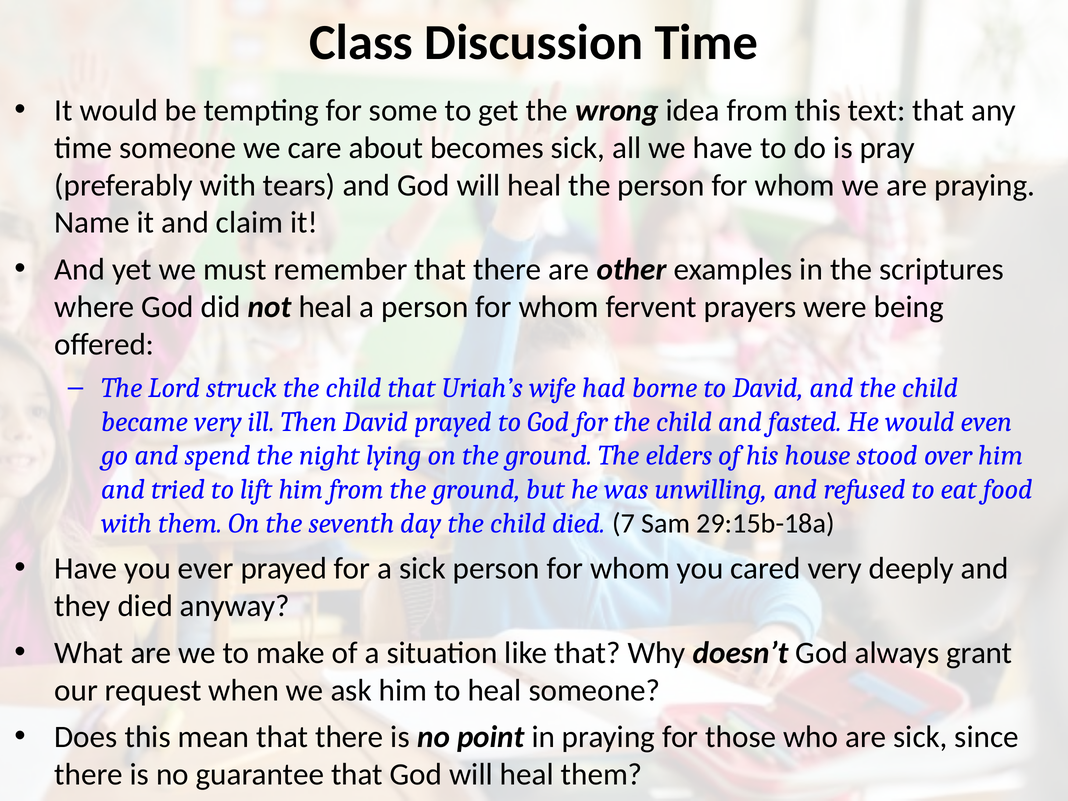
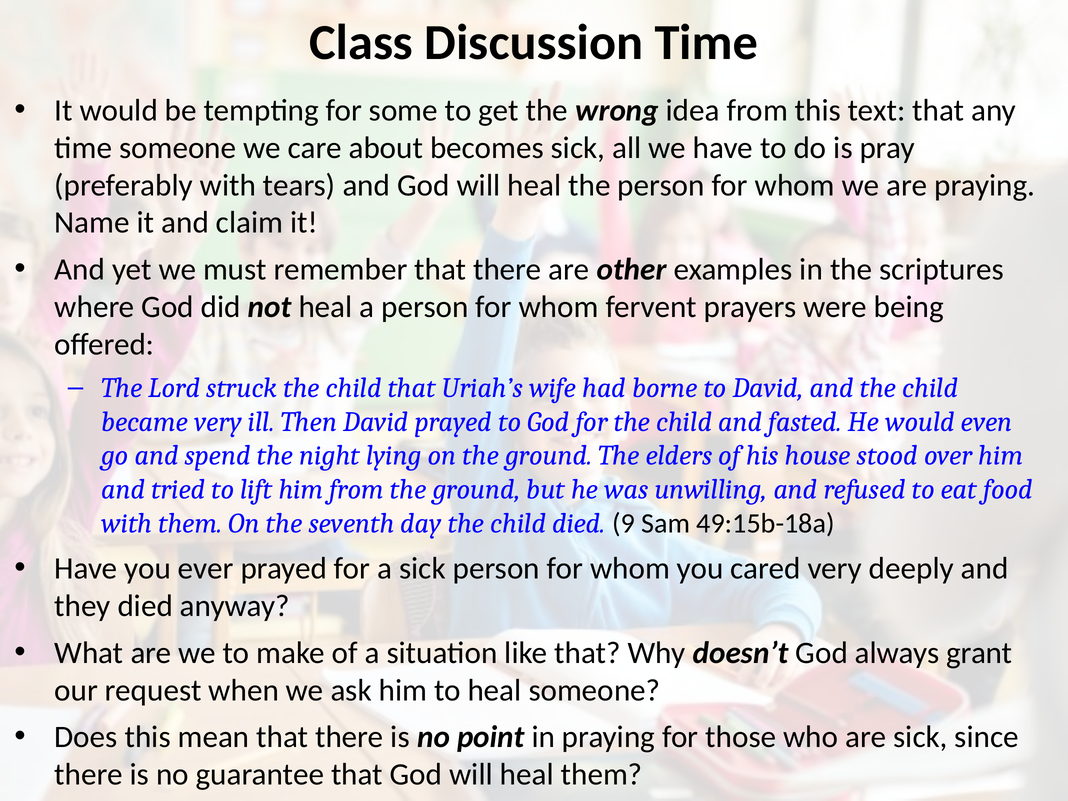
7: 7 -> 9
29:15b-18a: 29:15b-18a -> 49:15b-18a
